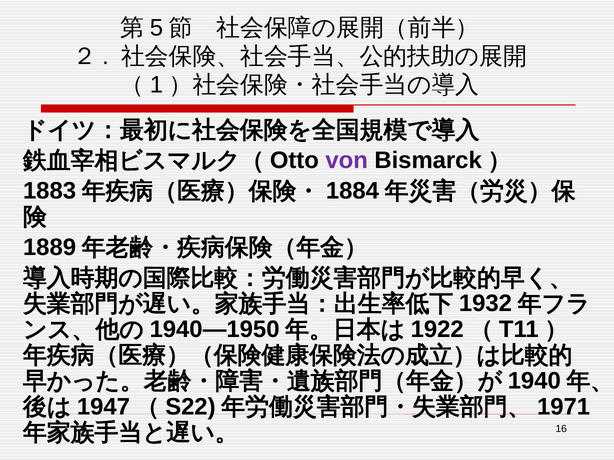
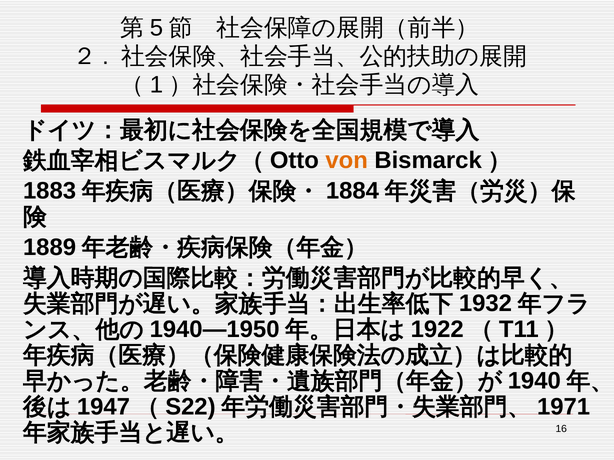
von colour: purple -> orange
